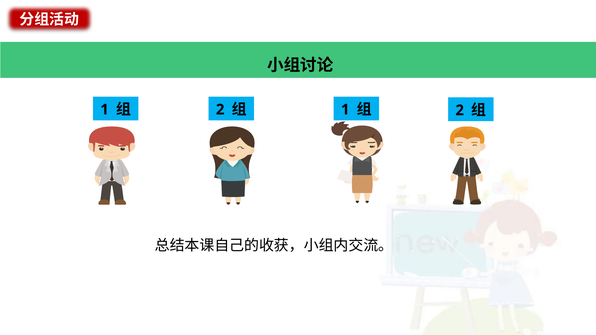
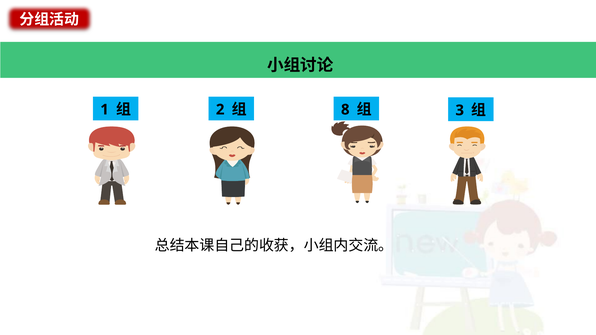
1 at (345, 110): 1 -> 8
2 at (460, 110): 2 -> 3
